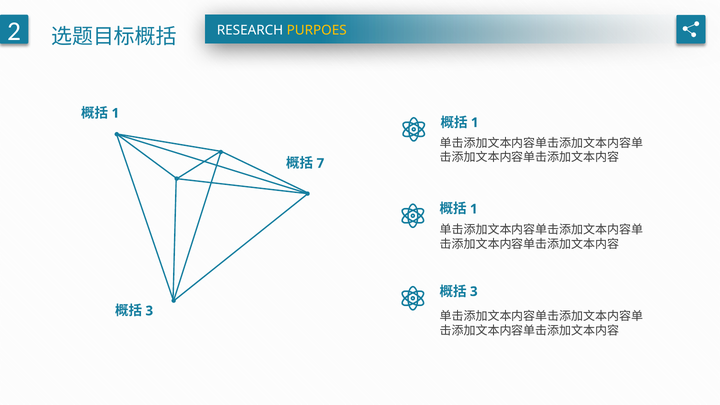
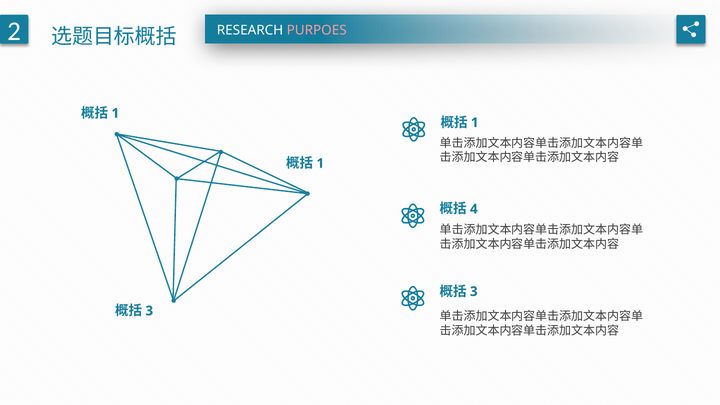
PURPOES colour: yellow -> pink
7 at (320, 163): 7 -> 1
1 at (474, 209): 1 -> 4
